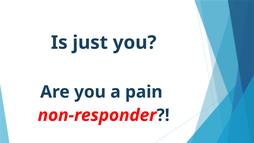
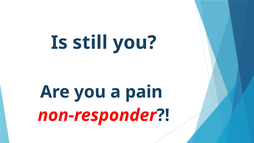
just: just -> still
